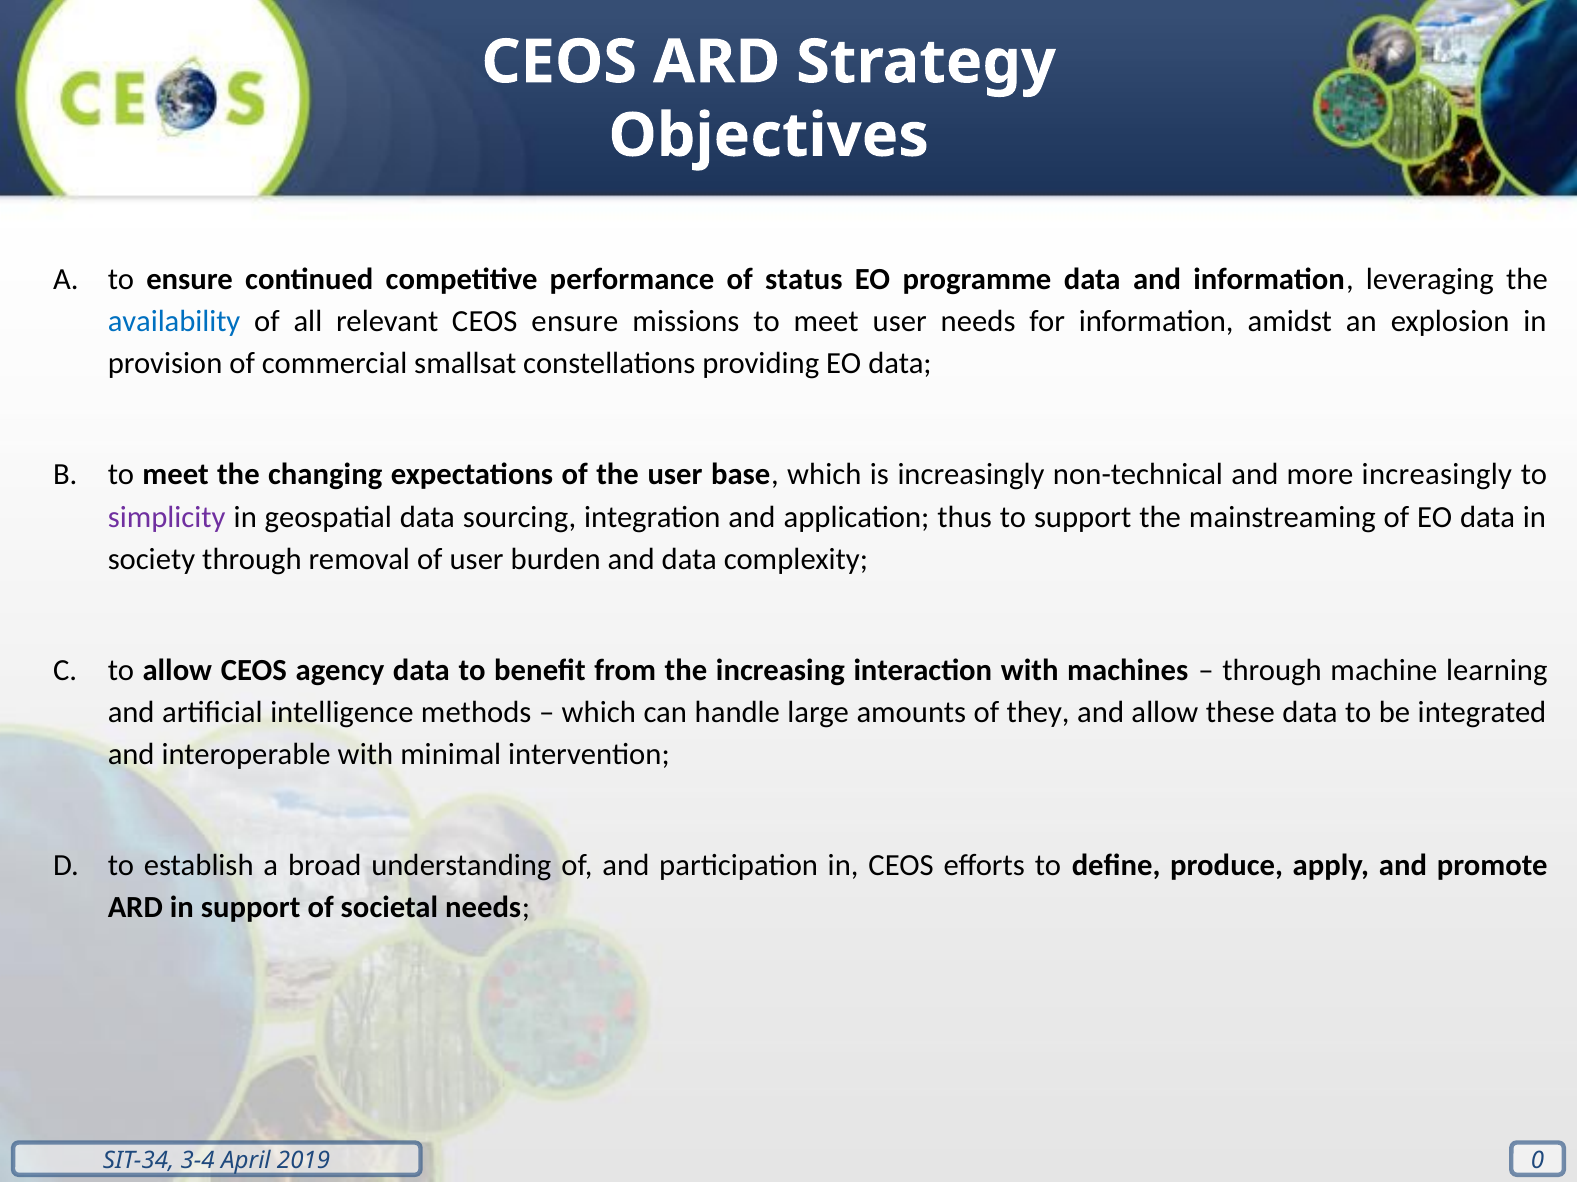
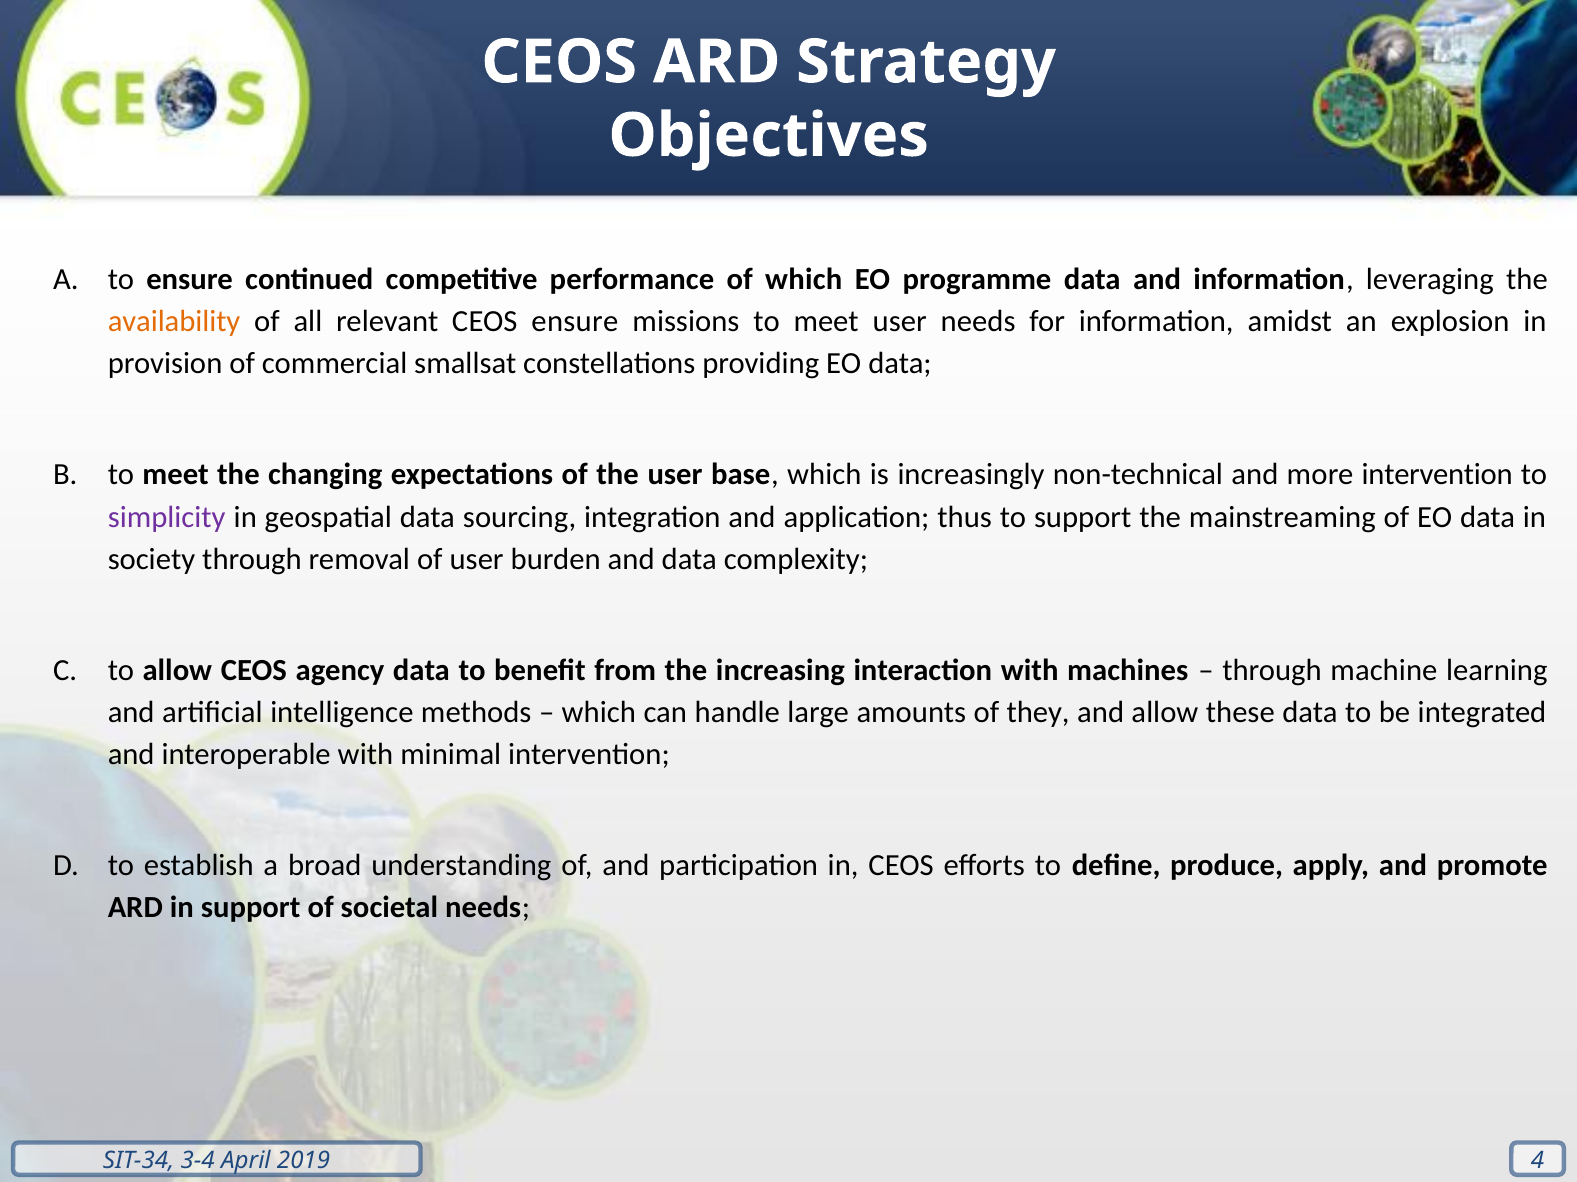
of status: status -> which
availability colour: blue -> orange
more increasingly: increasingly -> intervention
0: 0 -> 4
